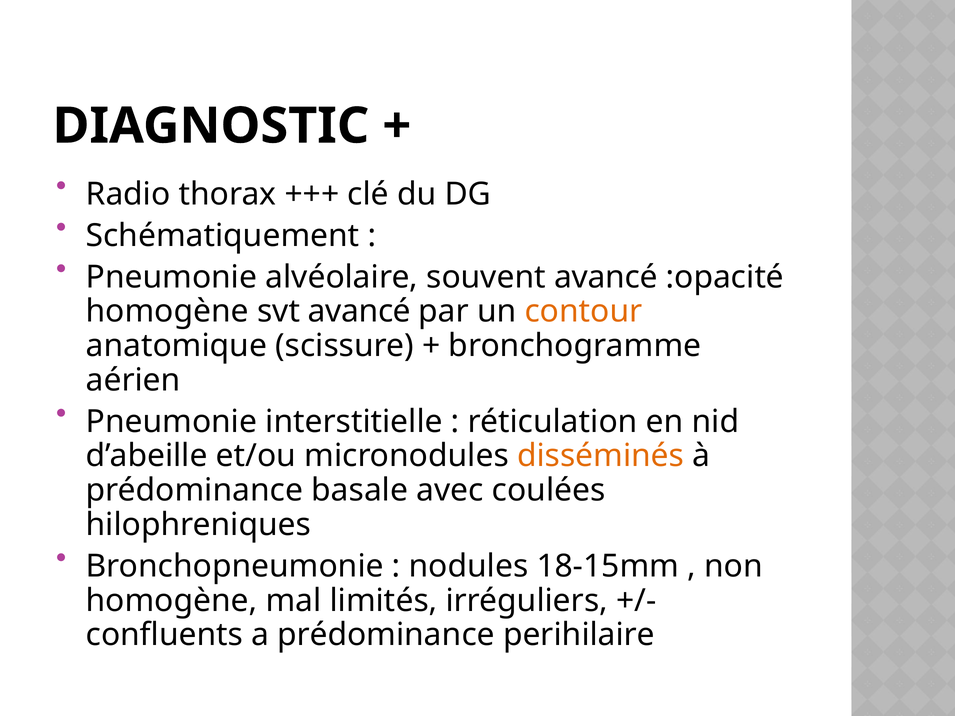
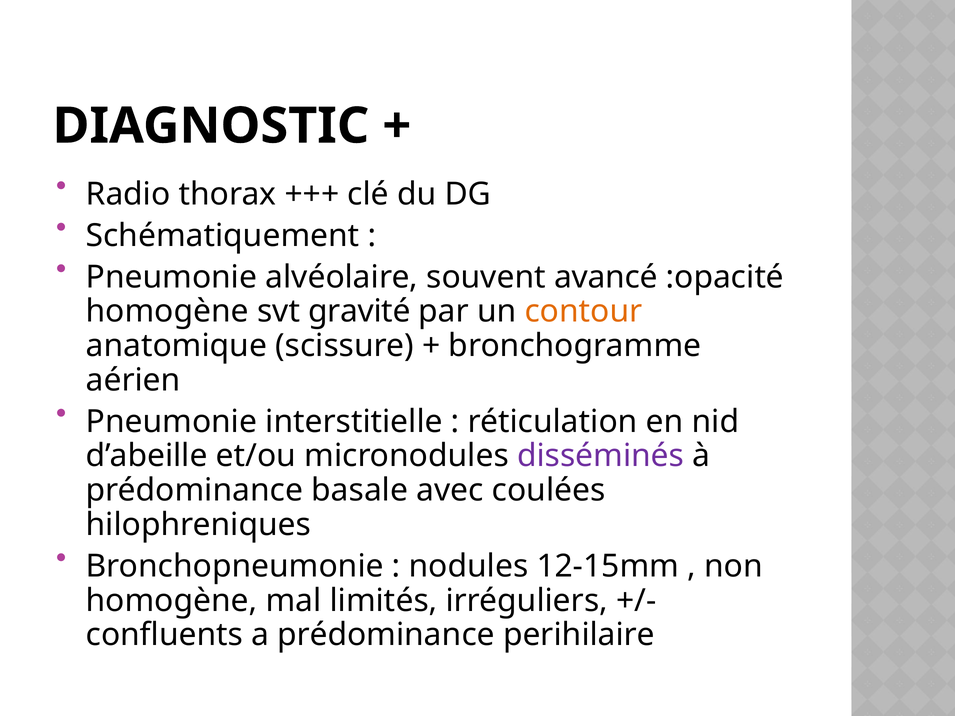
svt avancé: avancé -> gravité
disséminés colour: orange -> purple
18-15mm: 18-15mm -> 12-15mm
